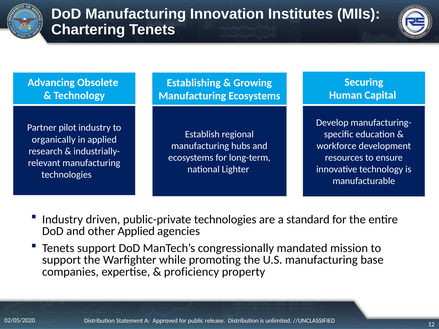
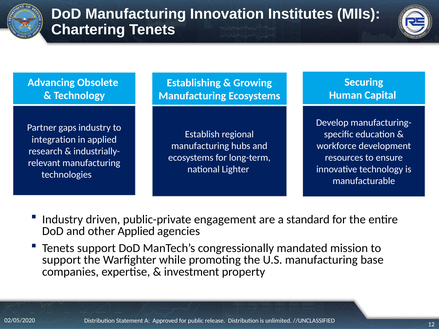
pilot: pilot -> gaps
organically: organically -> integration
public-private technologies: technologies -> engagement
proficiency: proficiency -> investment
